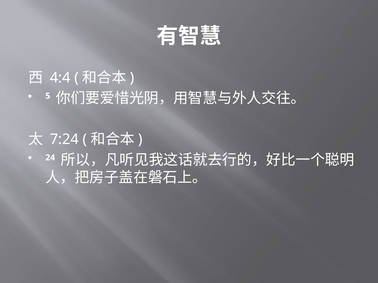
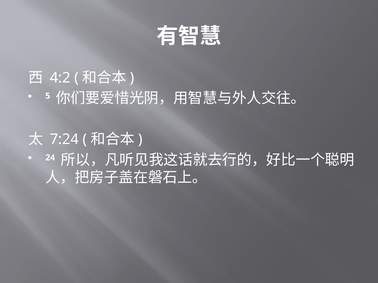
4:4: 4:4 -> 4:2
